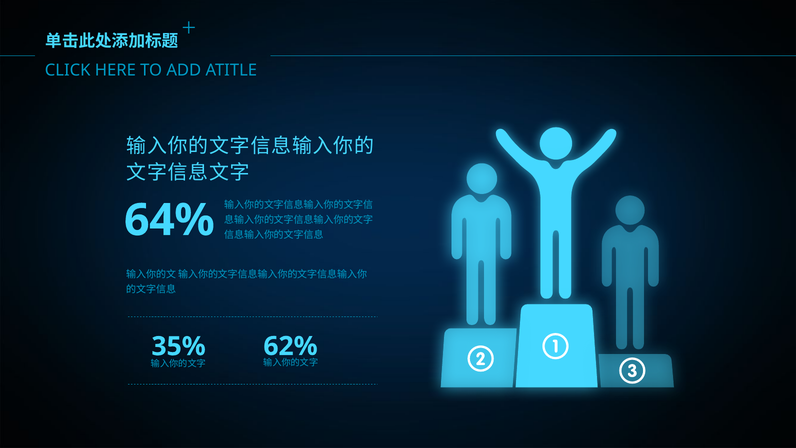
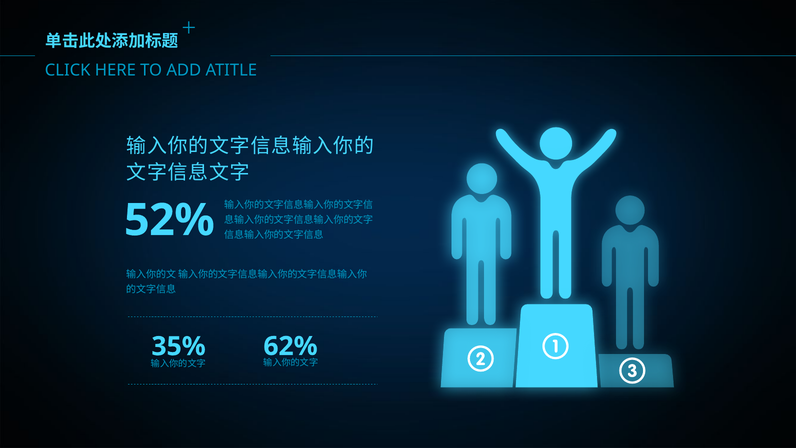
64%: 64% -> 52%
